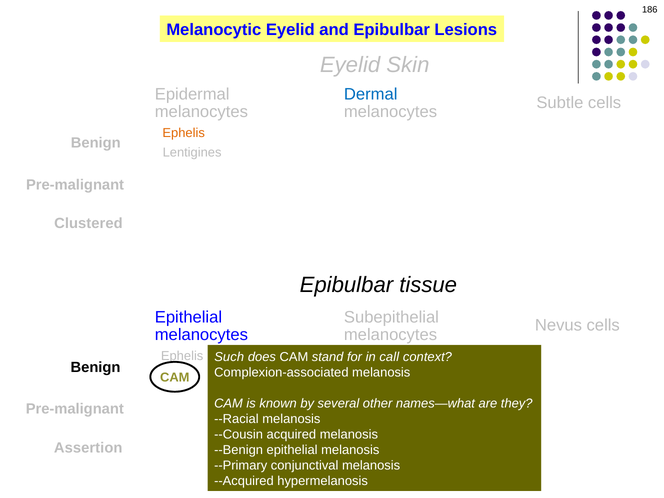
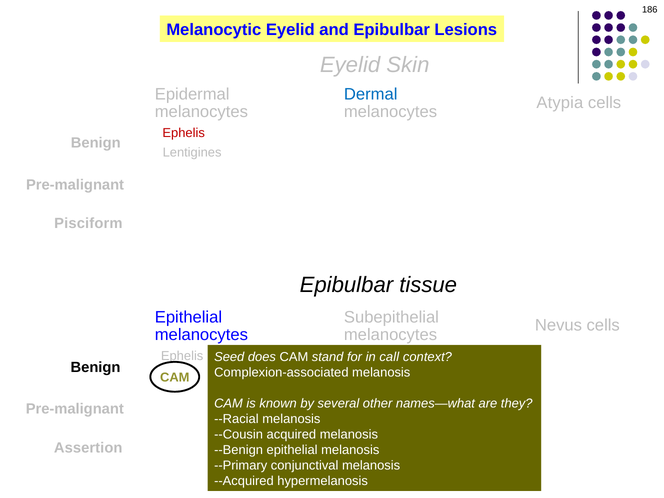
Subtle: Subtle -> Atypia
Ephelis at (184, 133) colour: orange -> red
Clustered: Clustered -> Pisciform
Such: Such -> Seed
